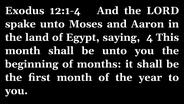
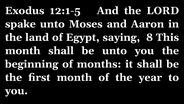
12:1-4: 12:1-4 -> 12:1-5
4: 4 -> 8
